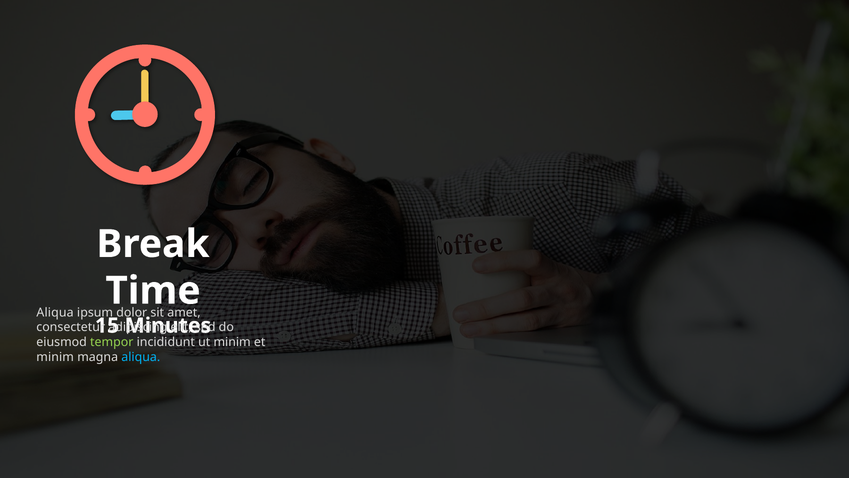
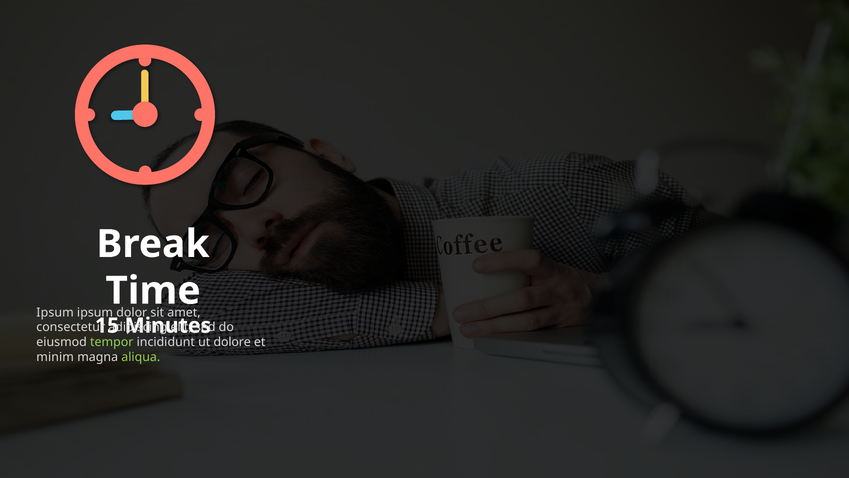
Aliqua at (55, 312): Aliqua -> Ipsum
minim at (232, 342): minim -> dolore
aliqua at (141, 357) colour: light blue -> light green
